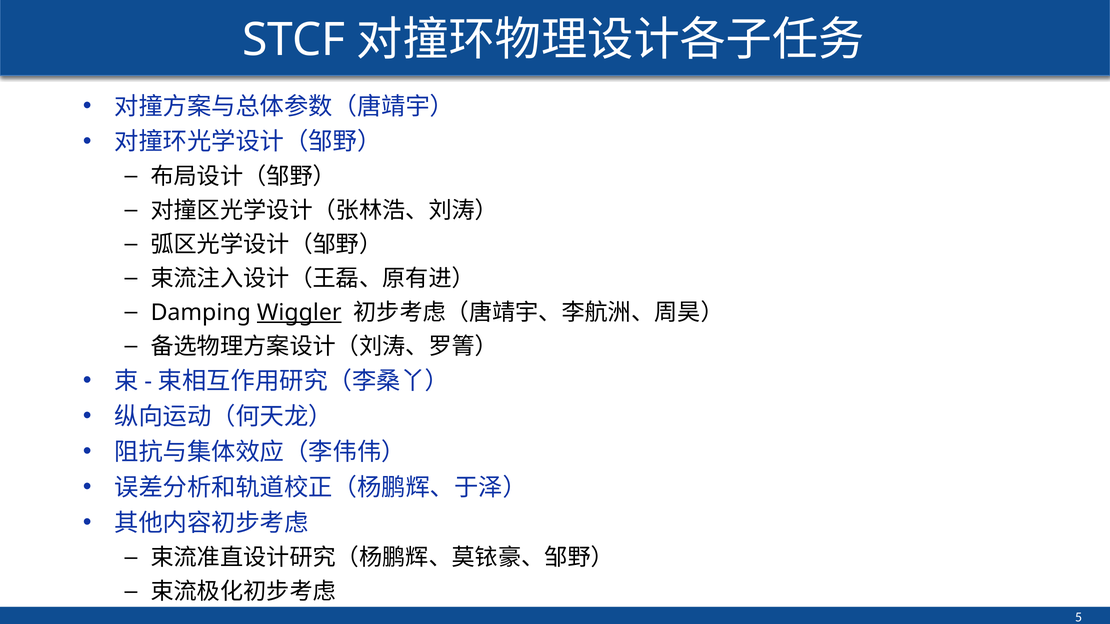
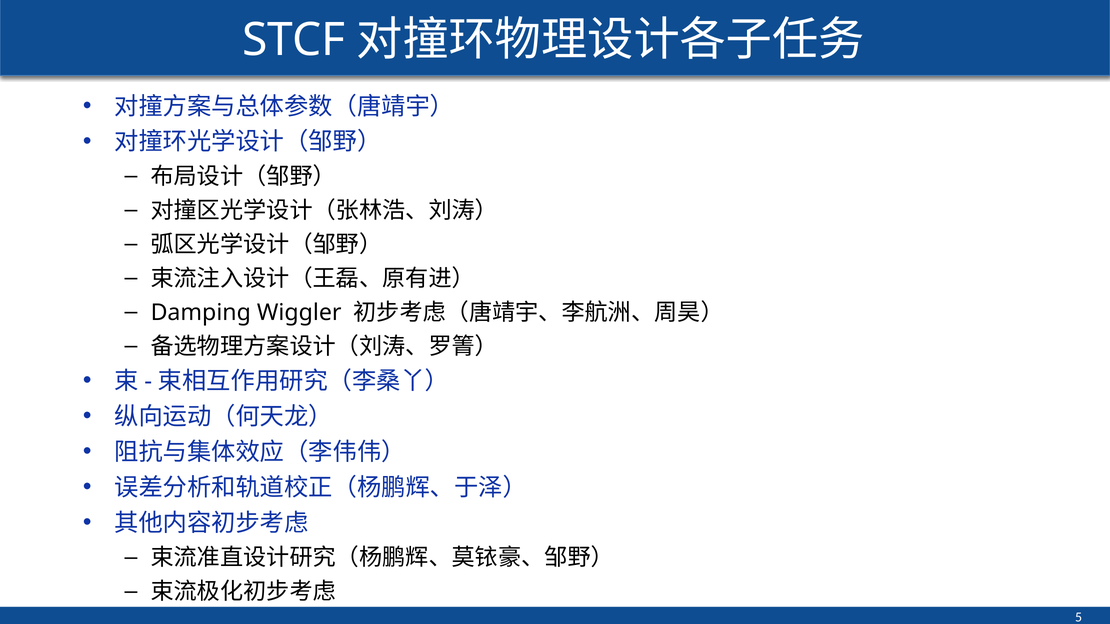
Wiggler underline: present -> none
